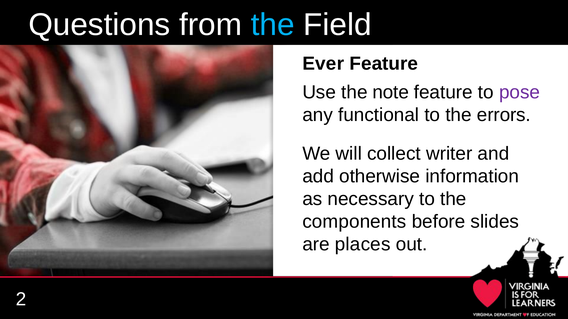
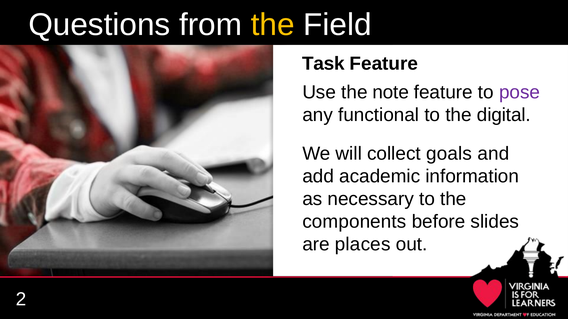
the at (273, 25) colour: light blue -> yellow
Ever: Ever -> Task
errors: errors -> digital
writer: writer -> goals
otherwise: otherwise -> academic
